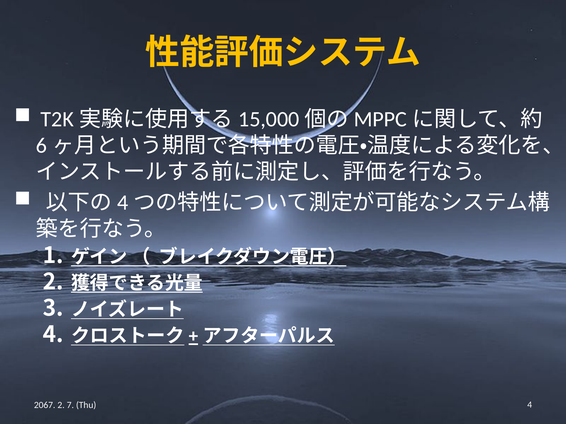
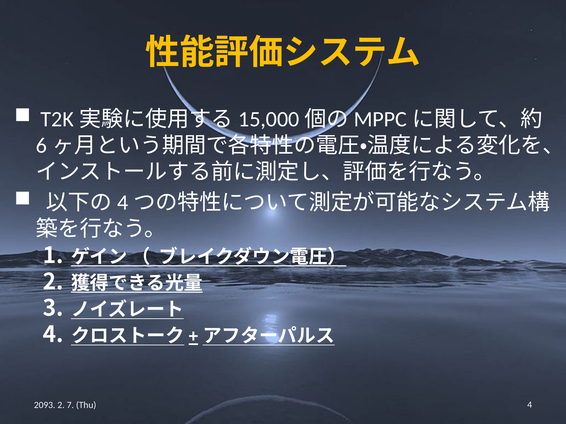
2067: 2067 -> 2093
